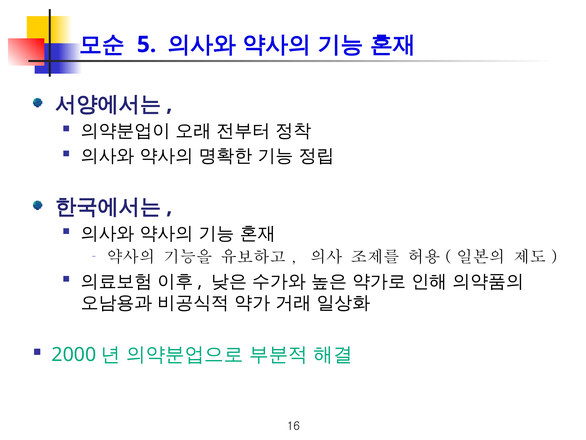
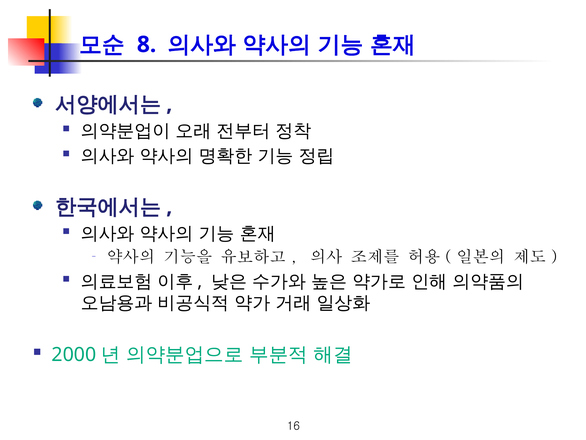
5: 5 -> 8
